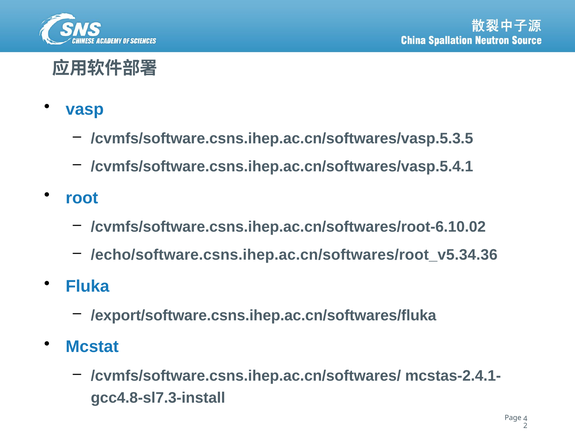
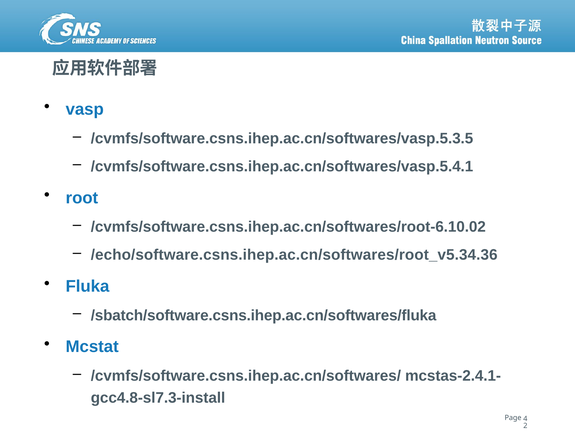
/export/software.csns.ihep.ac.cn/softwares/fluka: /export/software.csns.ihep.ac.cn/softwares/fluka -> /sbatch/software.csns.ihep.ac.cn/softwares/fluka
